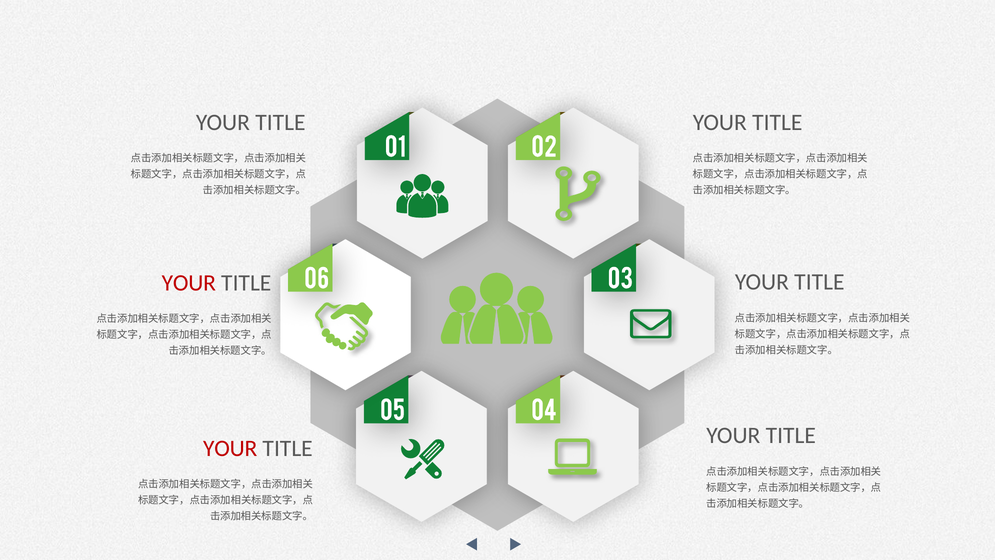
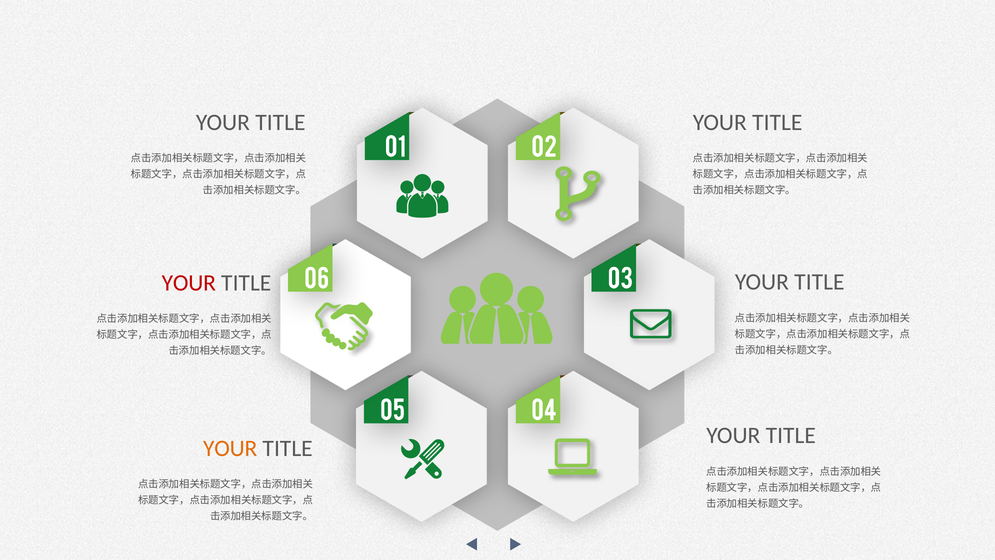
YOUR at (230, 448) colour: red -> orange
